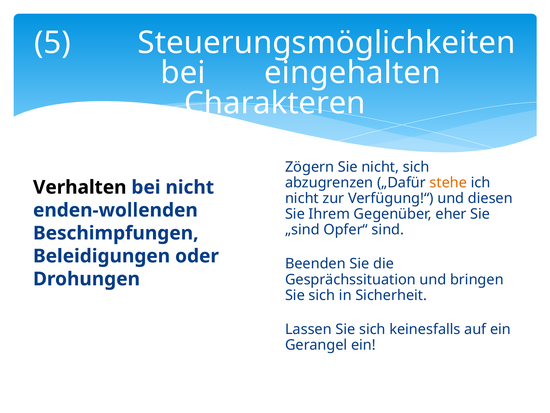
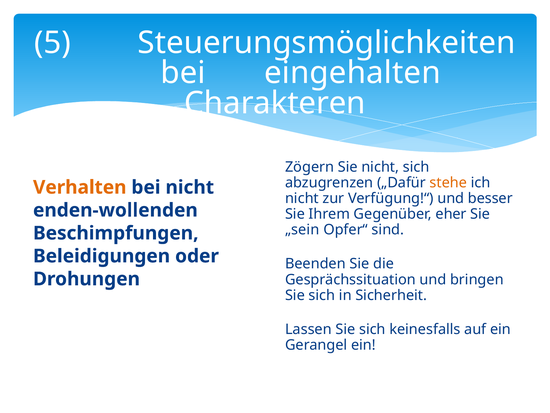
Verhalten colour: black -> orange
diesen: diesen -> besser
„sind: „sind -> „sein
